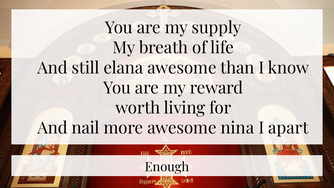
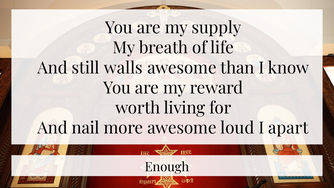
elana: elana -> walls
nina: nina -> loud
